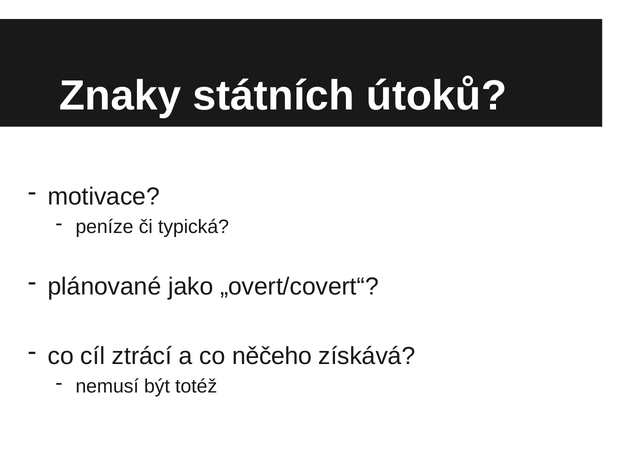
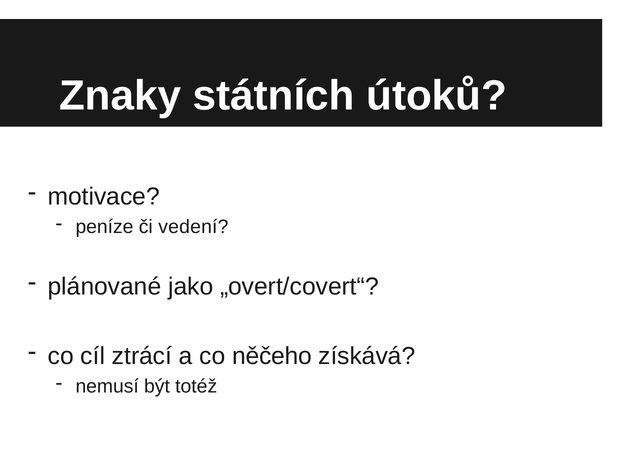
typická: typická -> vedení
